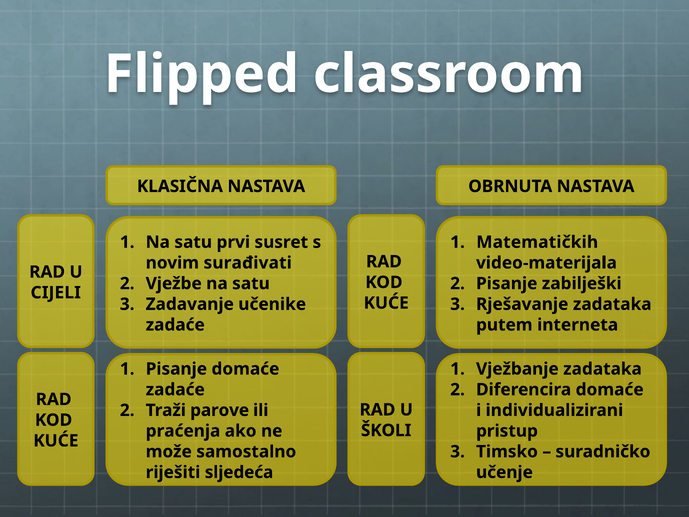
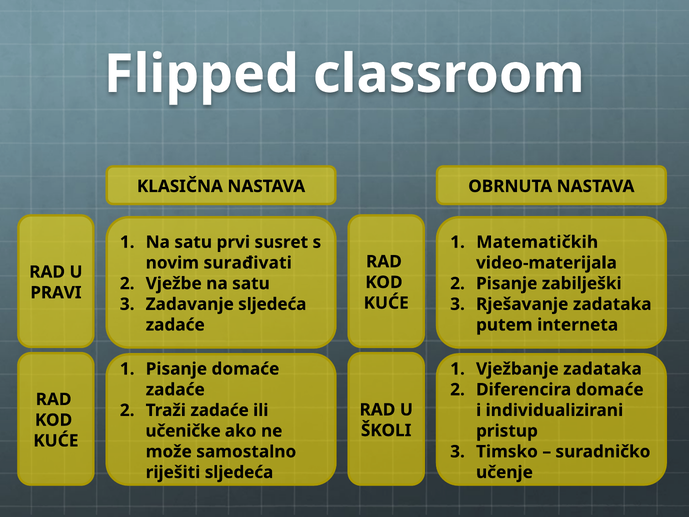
CIJELI: CIJELI -> PRAVI
Zadavanje učenike: učenike -> sljedeća
Traži parove: parove -> zadaće
praćenja: praćenja -> učeničke
